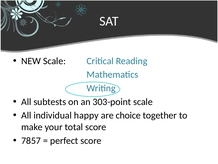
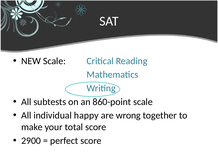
303-point: 303-point -> 860-point
choice: choice -> wrong
7857: 7857 -> 2900
